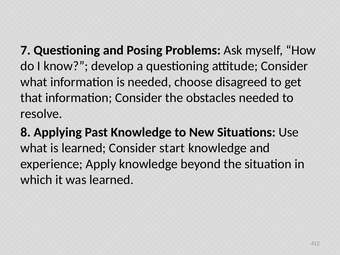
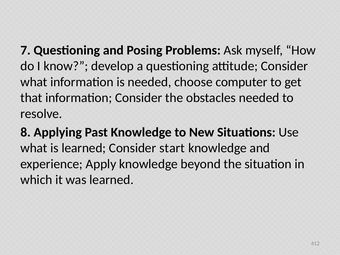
disagreed: disagreed -> computer
